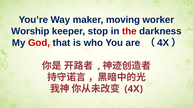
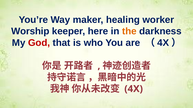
moving: moving -> healing
stop: stop -> here
the colour: red -> orange
